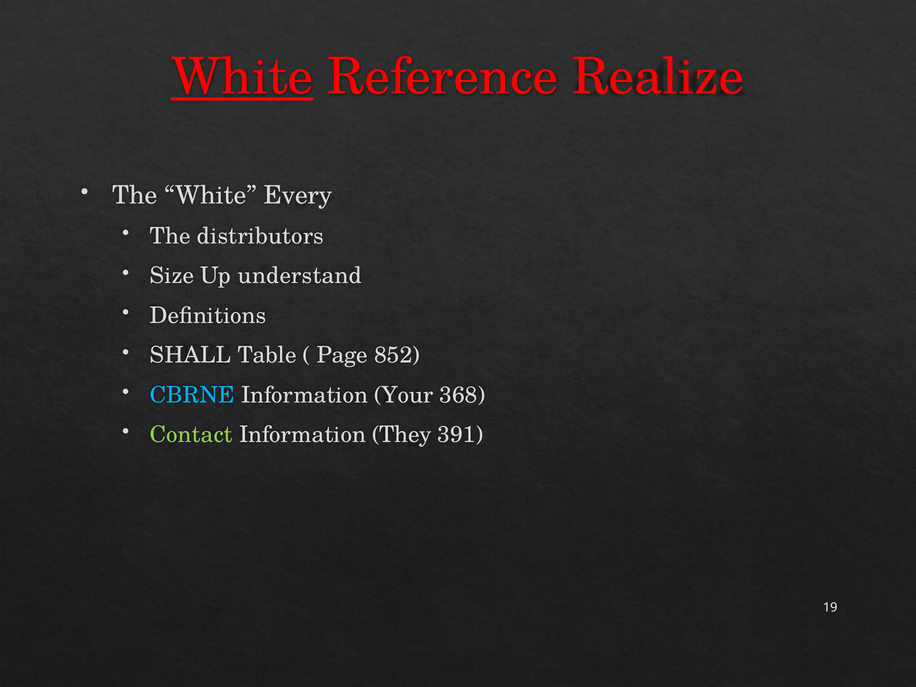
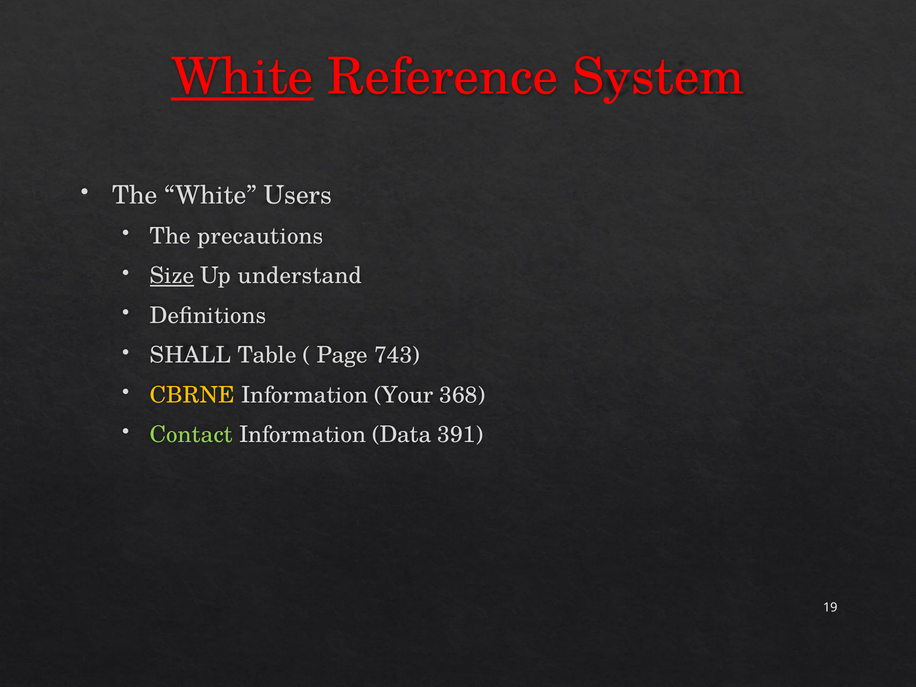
Realize: Realize -> System
Every: Every -> Users
distributors: distributors -> precautions
Size underline: none -> present
852: 852 -> 743
CBRNE colour: light blue -> yellow
They: They -> Data
